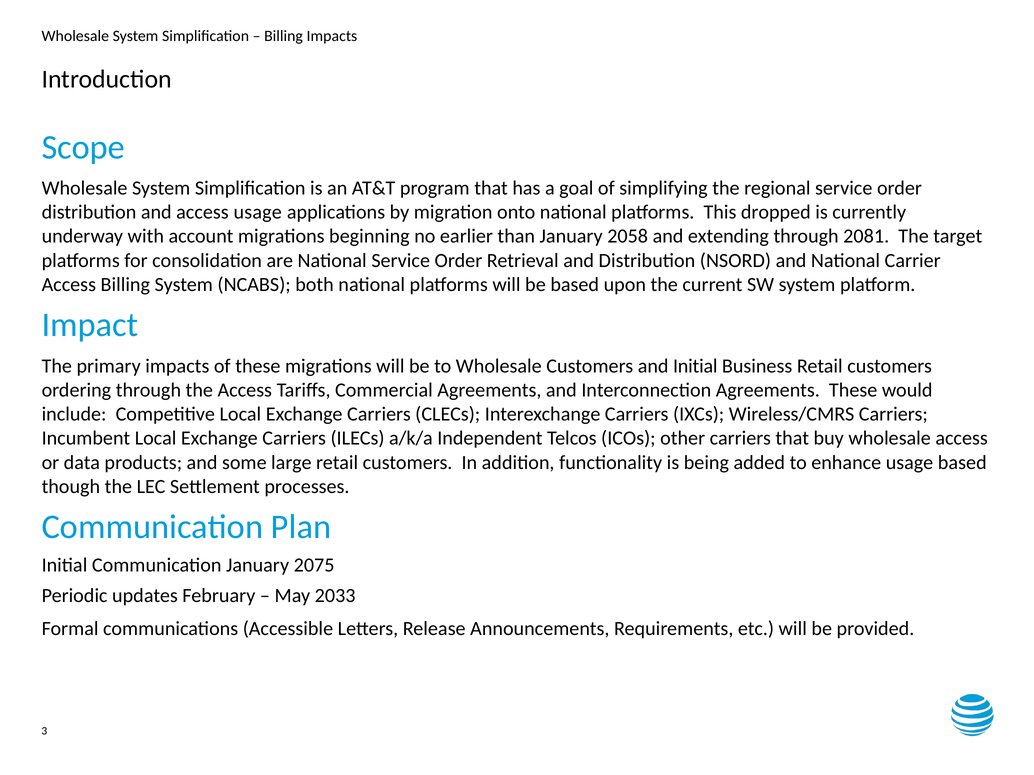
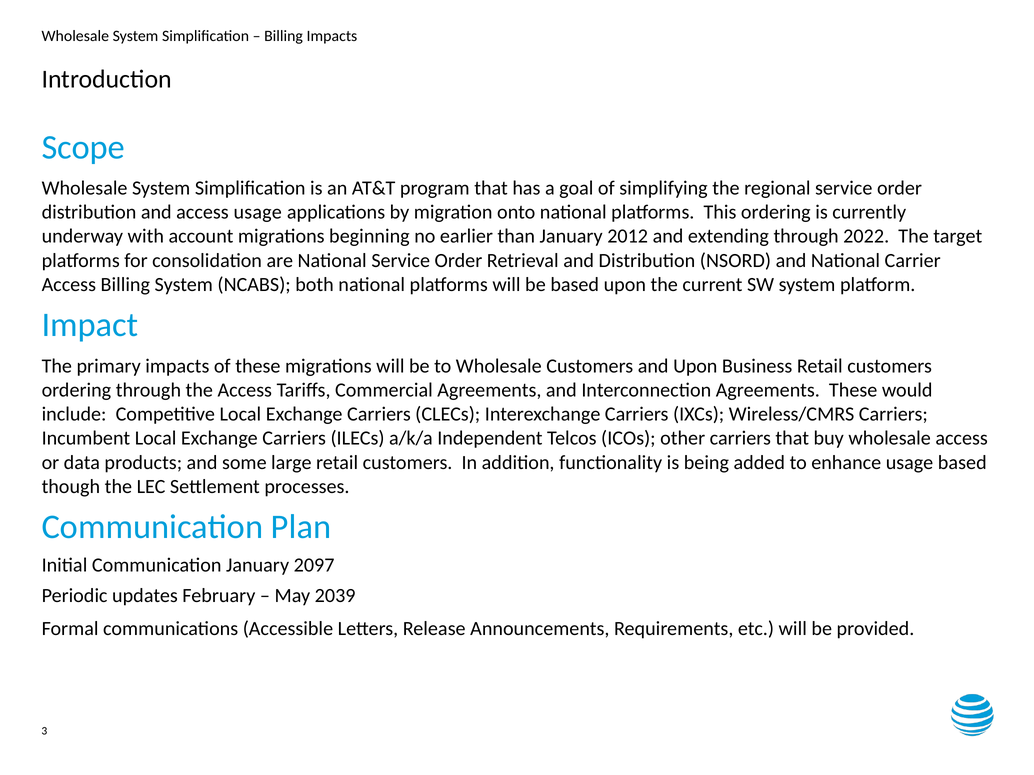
This dropped: dropped -> ordering
2058: 2058 -> 2012
2081: 2081 -> 2022
and Initial: Initial -> Upon
2075: 2075 -> 2097
2033: 2033 -> 2039
